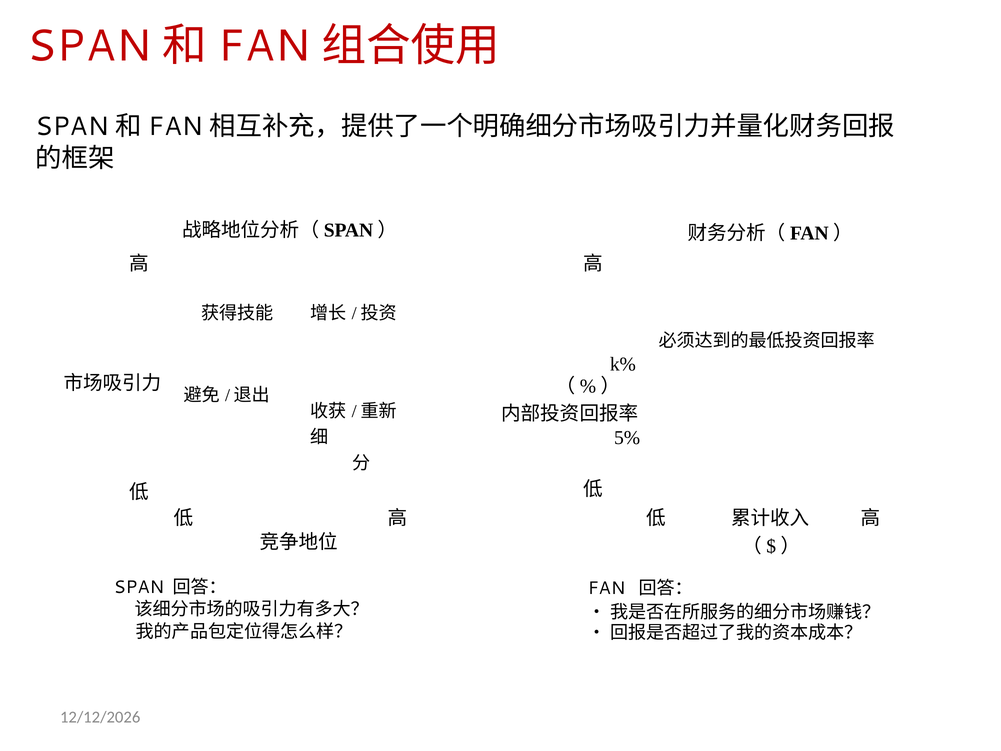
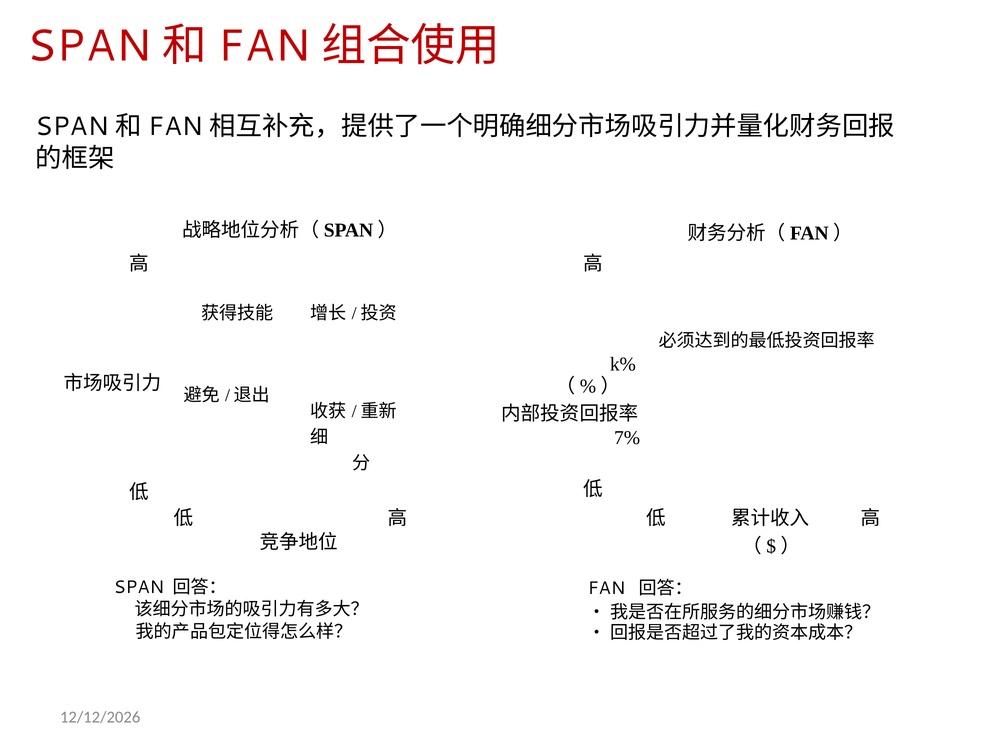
5%: 5% -> 7%
